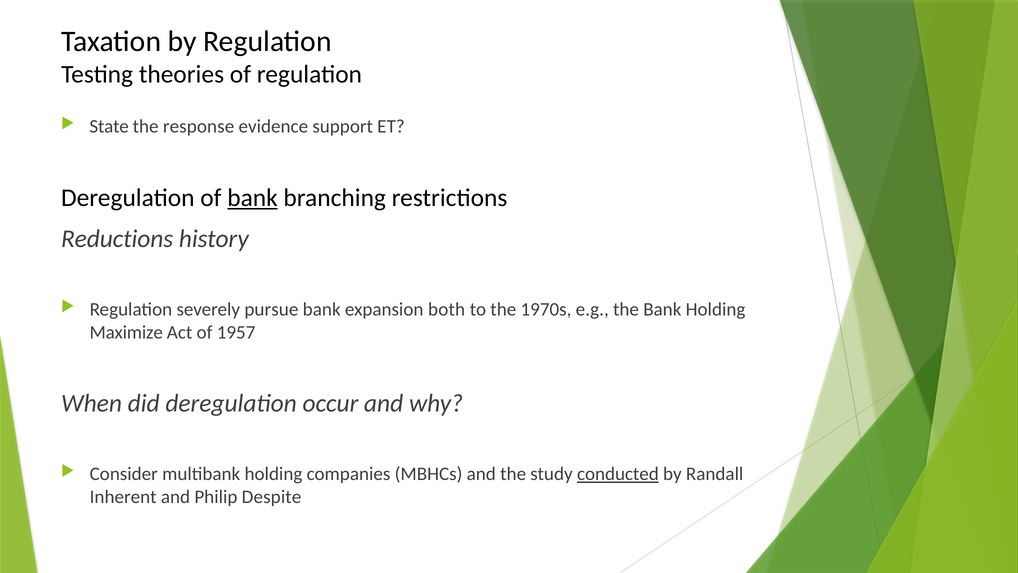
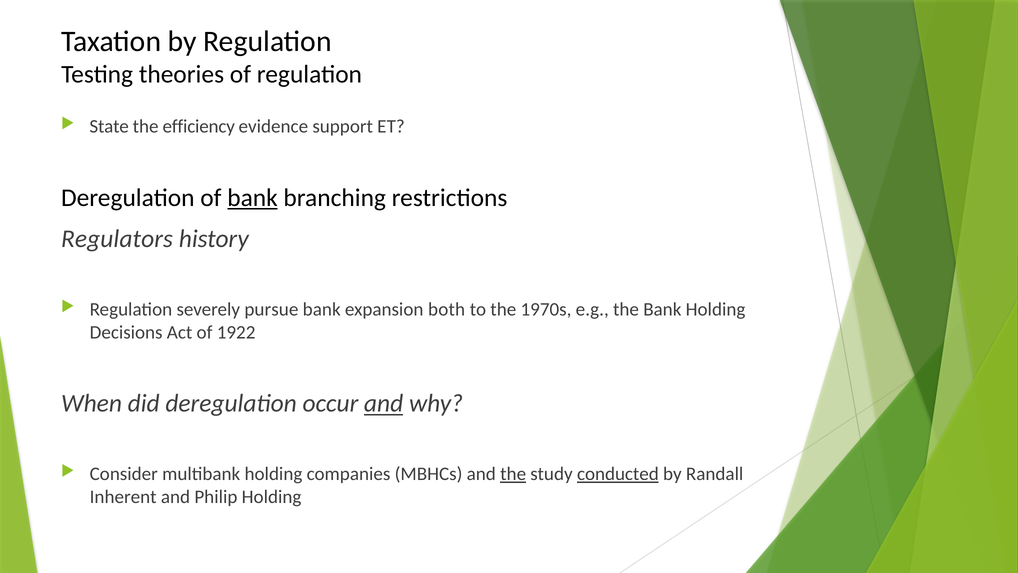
response: response -> efficiency
Reductions: Reductions -> Regulators
Maximize: Maximize -> Decisions
1957: 1957 -> 1922
and at (384, 403) underline: none -> present
the at (513, 474) underline: none -> present
Philip Despite: Despite -> Holding
